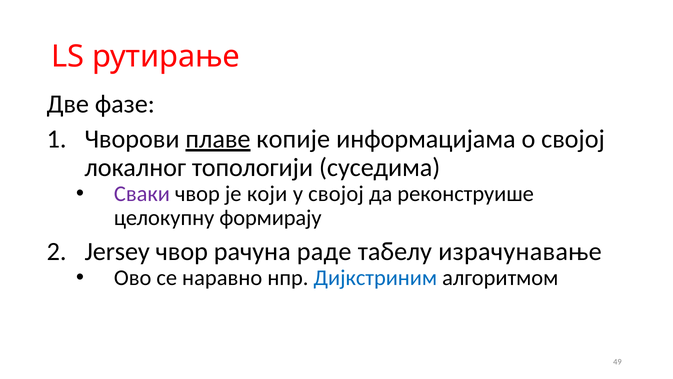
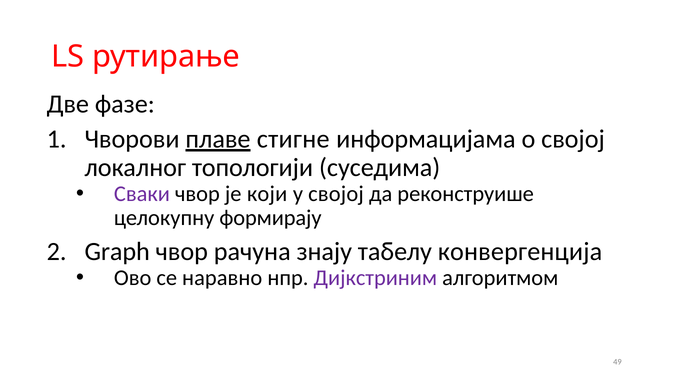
копије: копије -> стигне
Jersey: Jersey -> Graph
раде: раде -> знају
израчунавање: израчунавање -> конвергенција
Дијкстриним colour: blue -> purple
